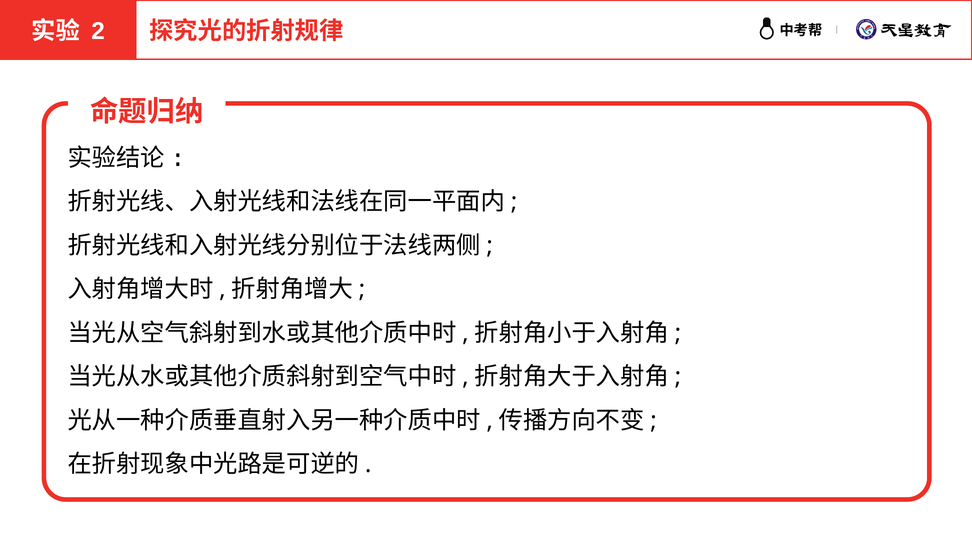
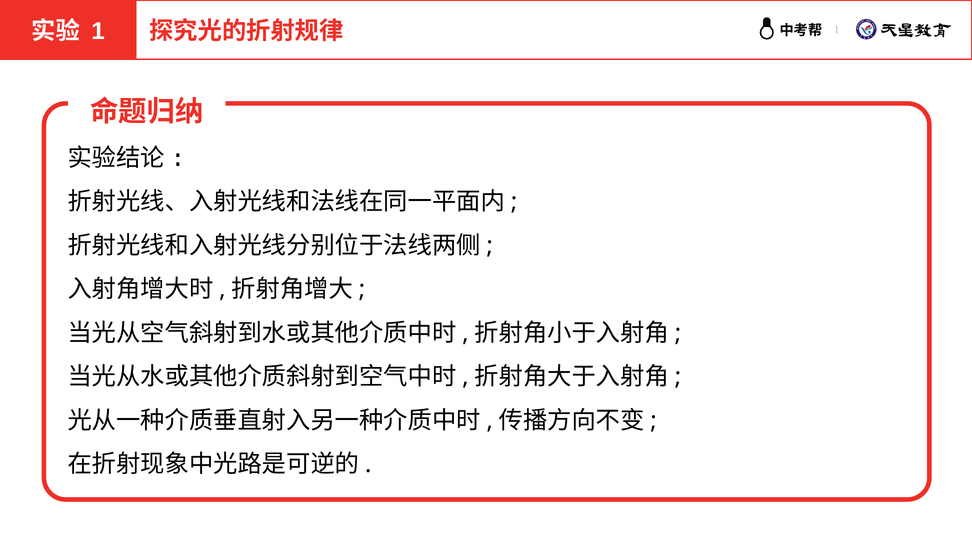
2: 2 -> 1
